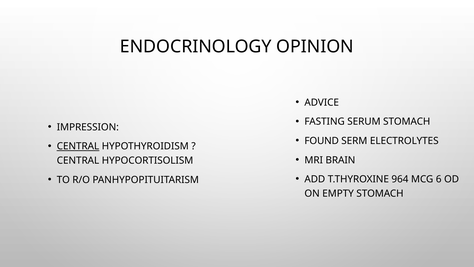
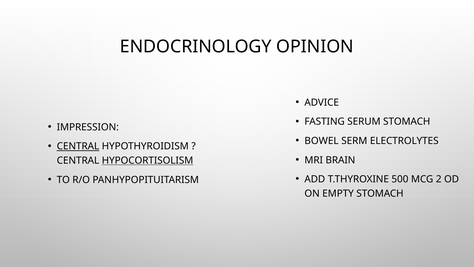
FOUND: FOUND -> BOWEL
HYPOCORTISOLISM underline: none -> present
964: 964 -> 500
6: 6 -> 2
